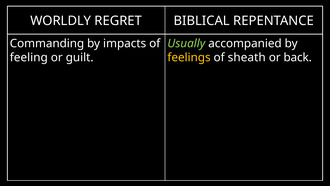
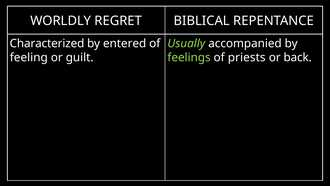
Commanding: Commanding -> Characterized
impacts: impacts -> entered
feelings colour: yellow -> light green
sheath: sheath -> priests
